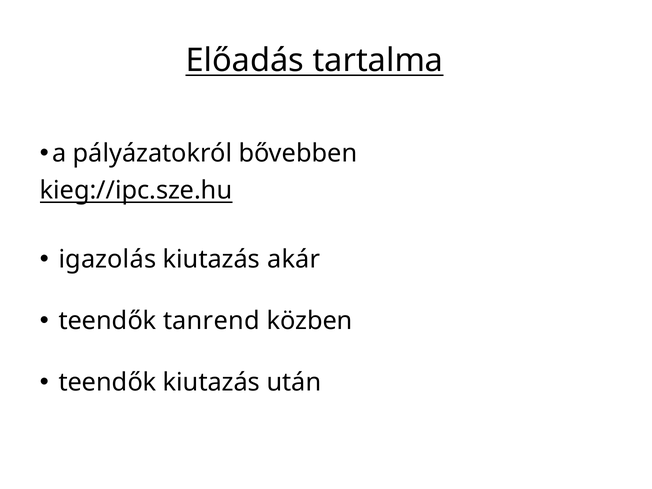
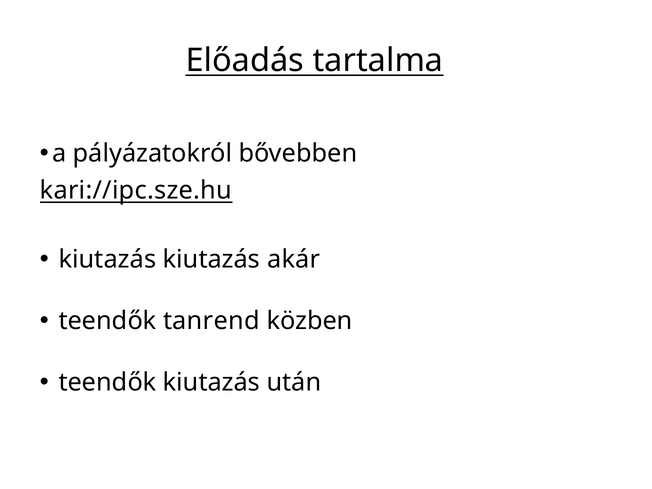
kieg://ipc.sze.hu: kieg://ipc.sze.hu -> kari://ipc.sze.hu
igazolás at (107, 260): igazolás -> kiutazás
